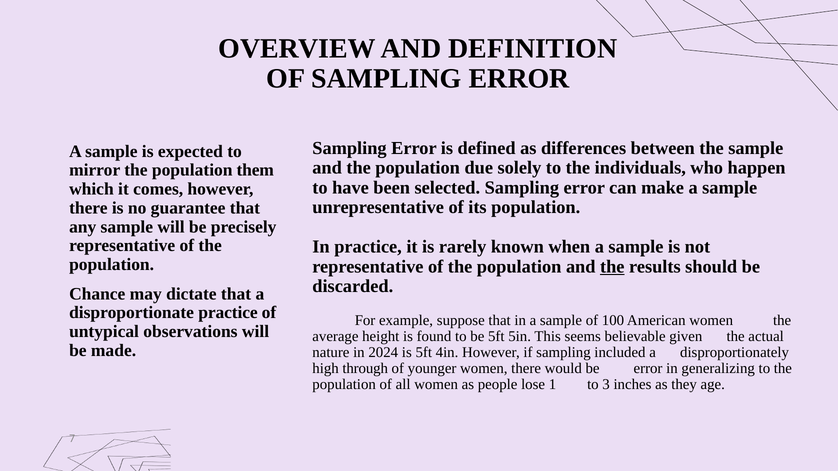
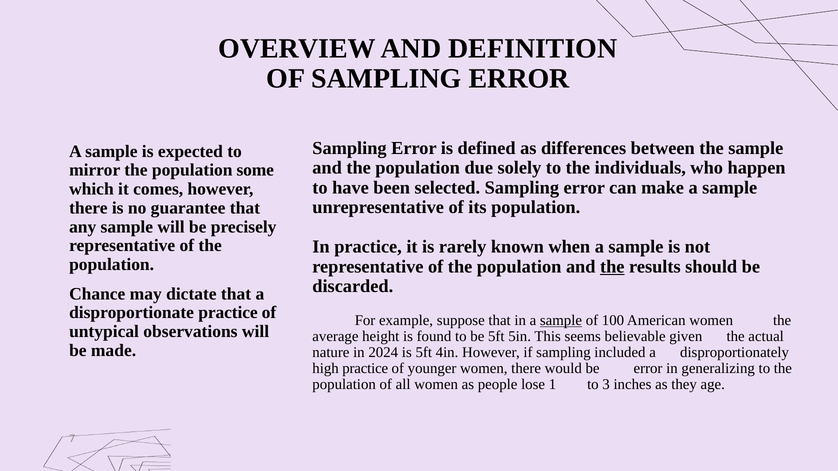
them: them -> some
sample at (561, 321) underline: none -> present
high through: through -> practice
